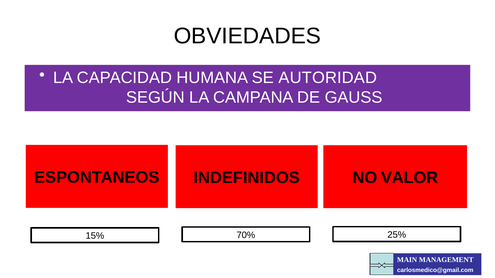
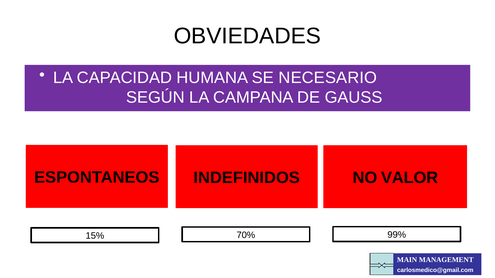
AUTORIDAD: AUTORIDAD -> NECESARIO
25%: 25% -> 99%
